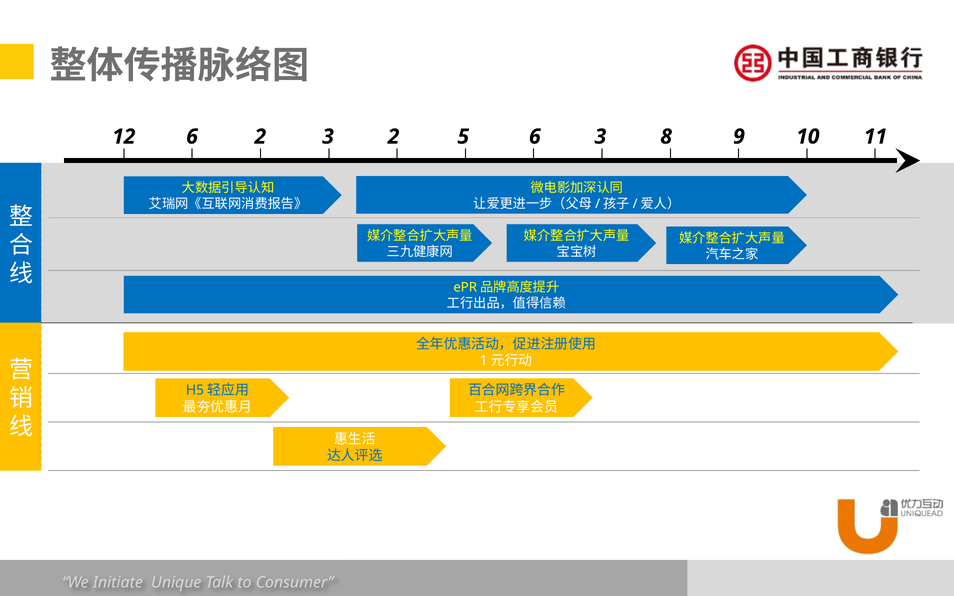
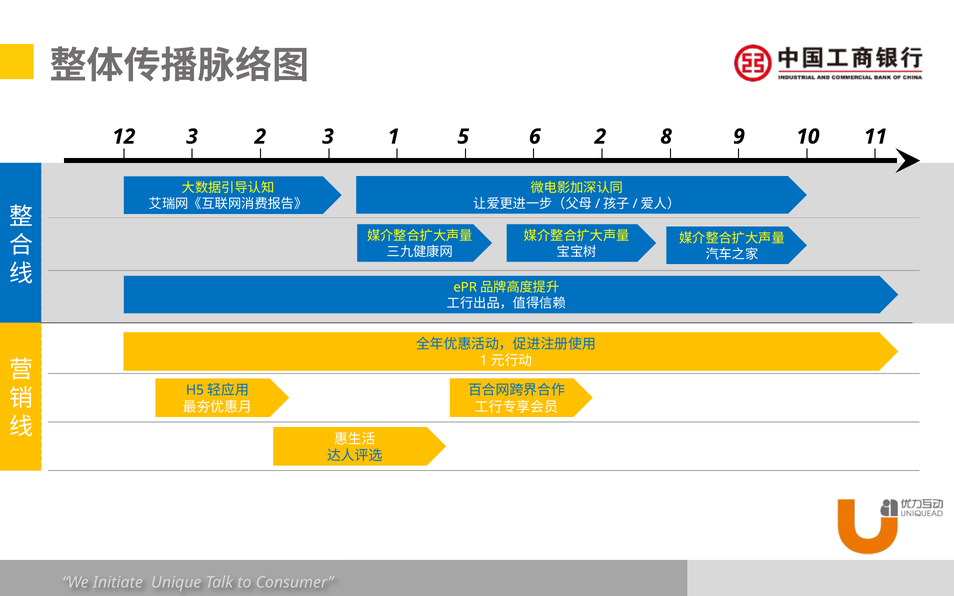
12 6: 6 -> 3
3 2: 2 -> 1
6 3: 3 -> 2
